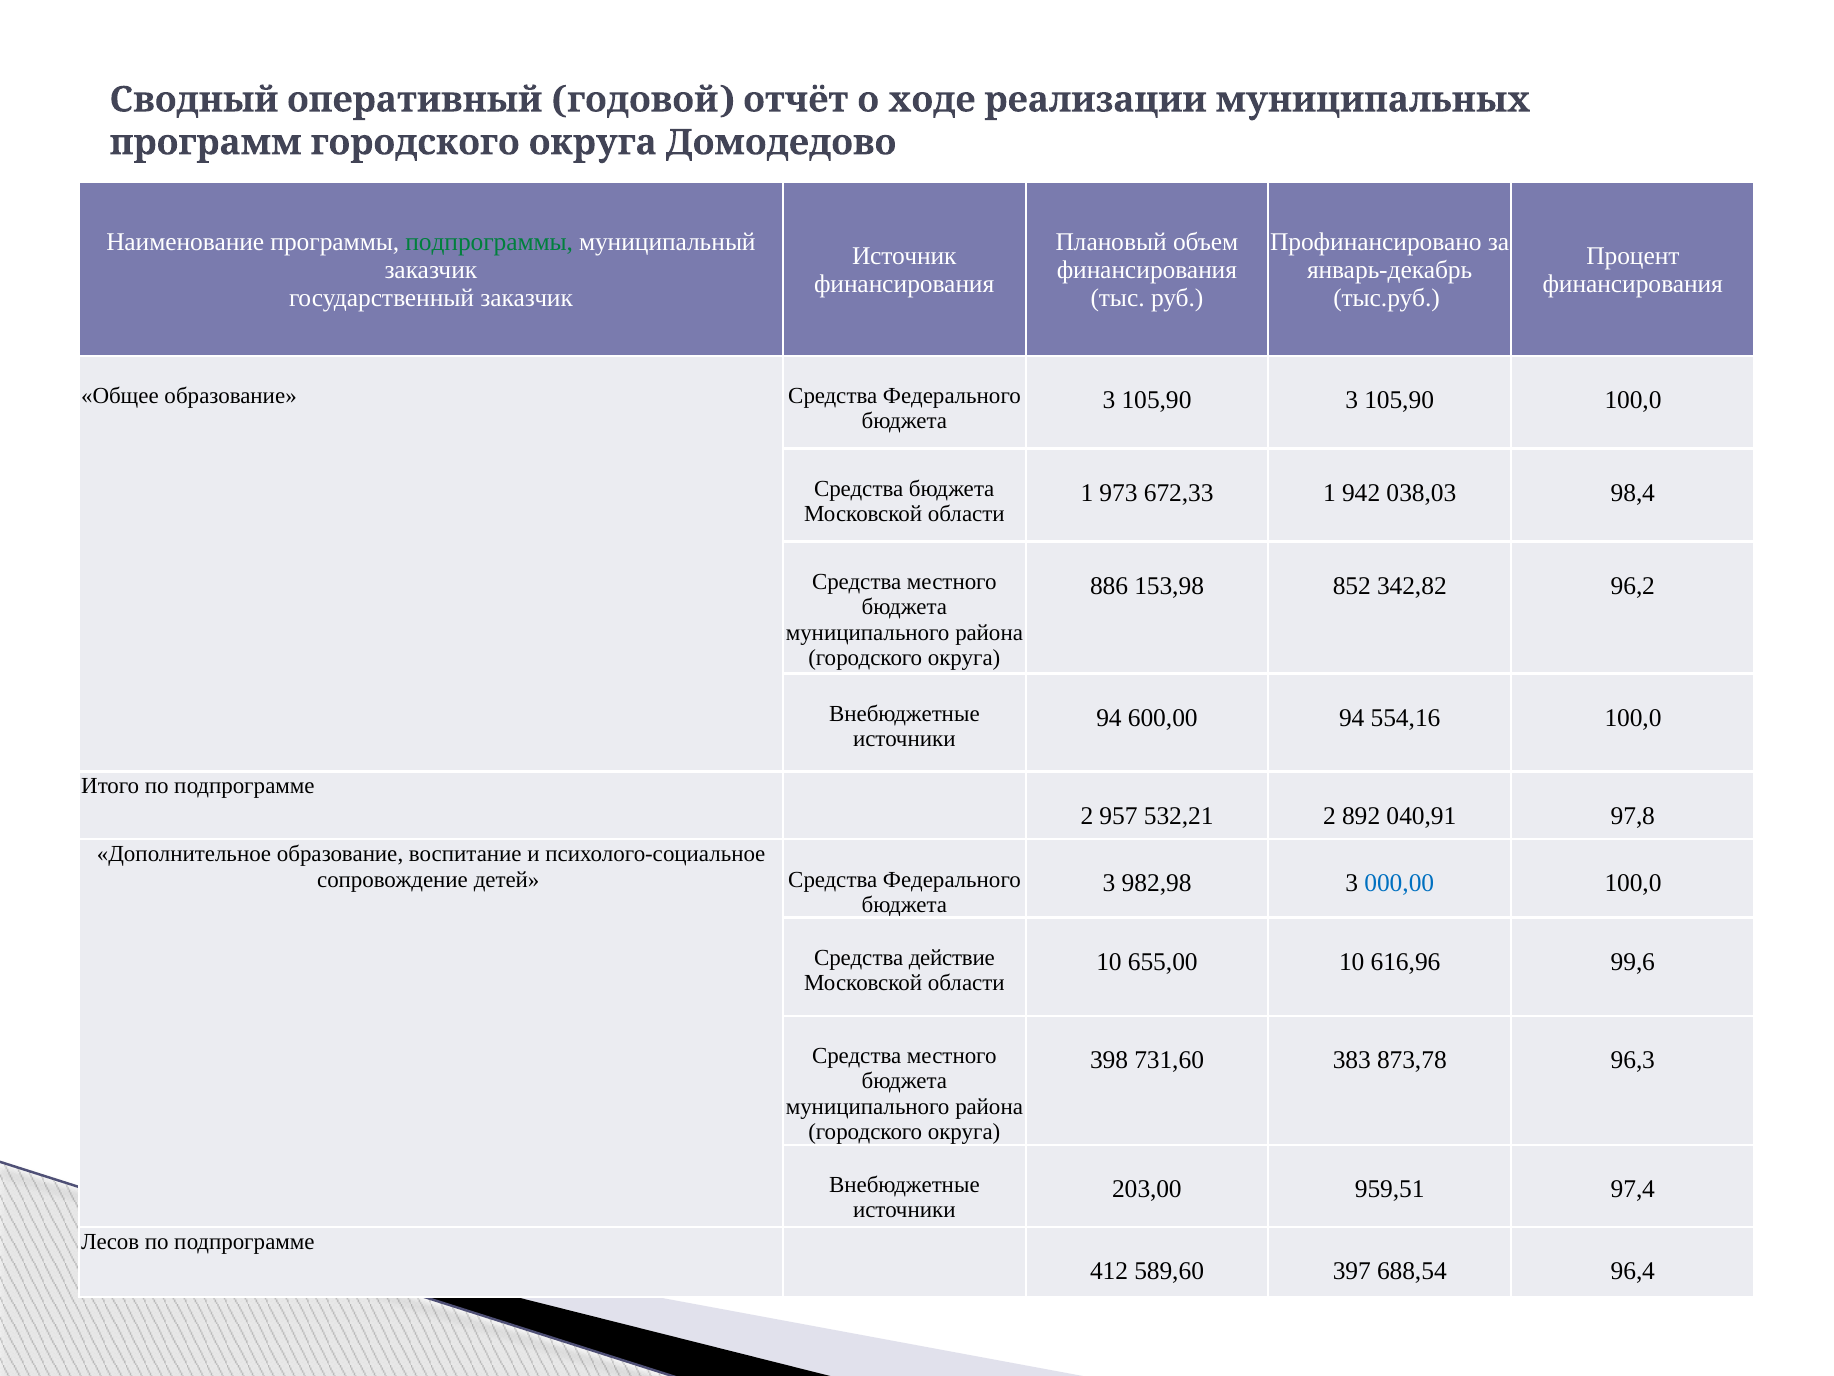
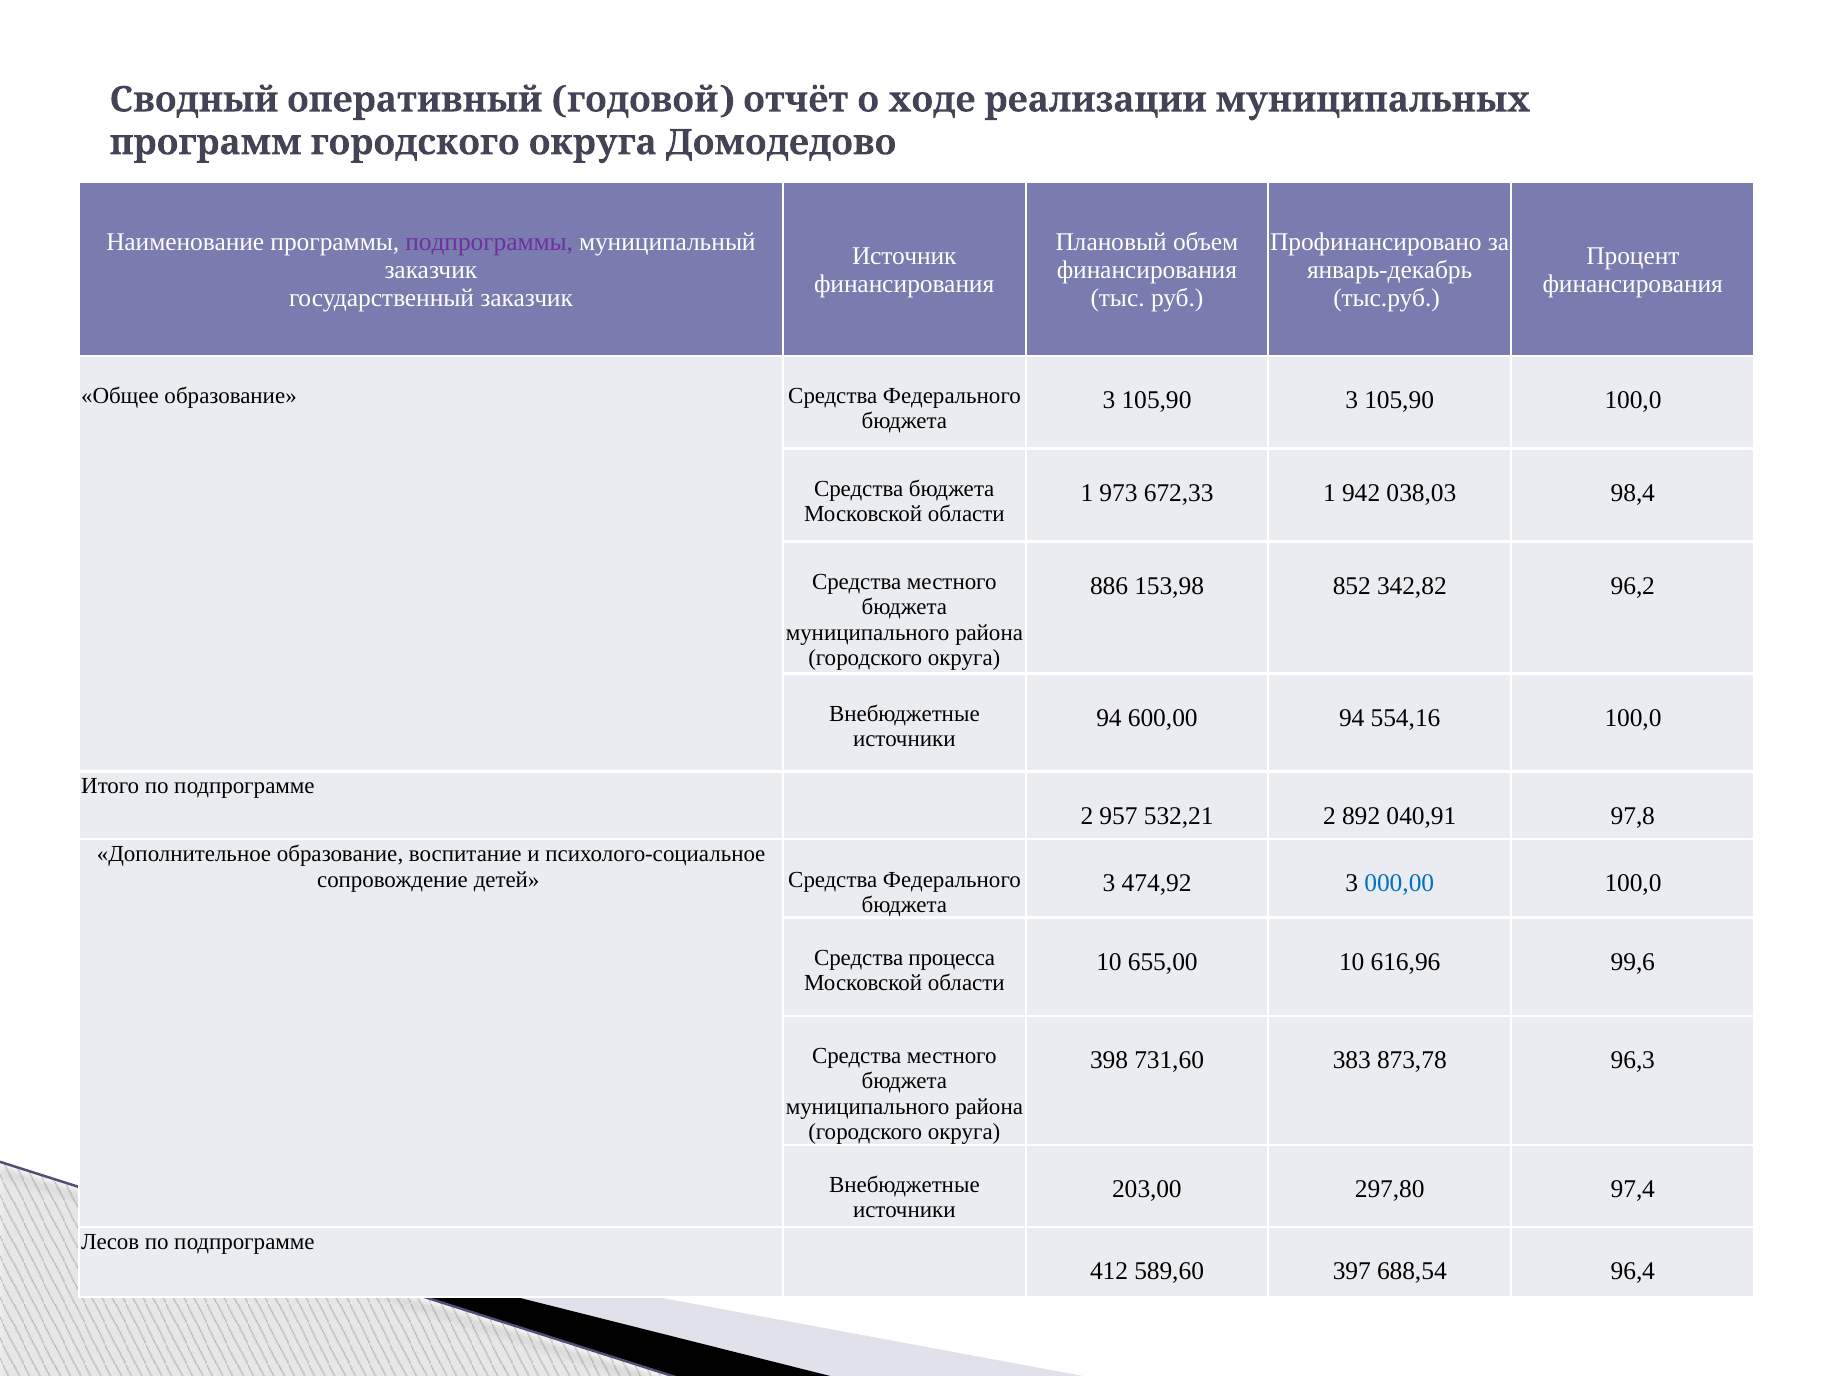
подпрограммы colour: green -> purple
982,98: 982,98 -> 474,92
действие: действие -> процесса
959,51: 959,51 -> 297,80
